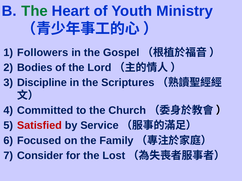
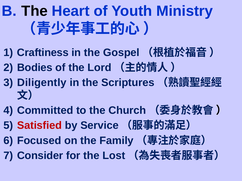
The at (35, 11) colour: green -> black
Followers: Followers -> Craftiness
Discipline: Discipline -> Diligently
